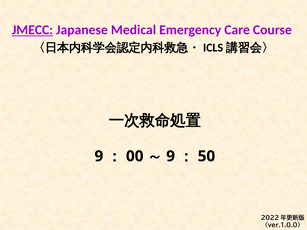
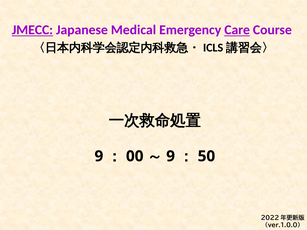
Care underline: none -> present
